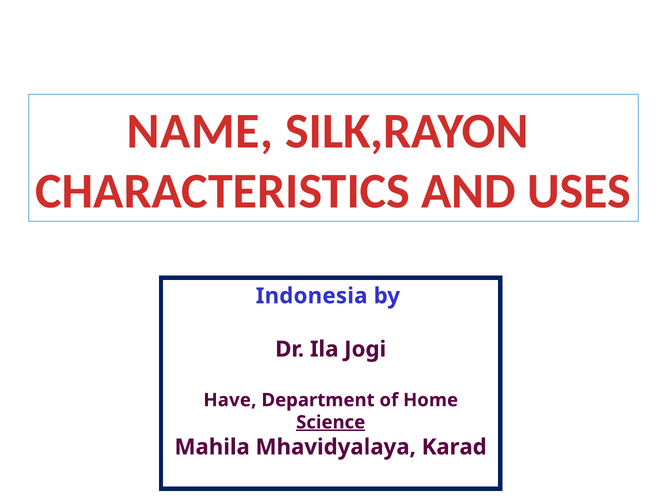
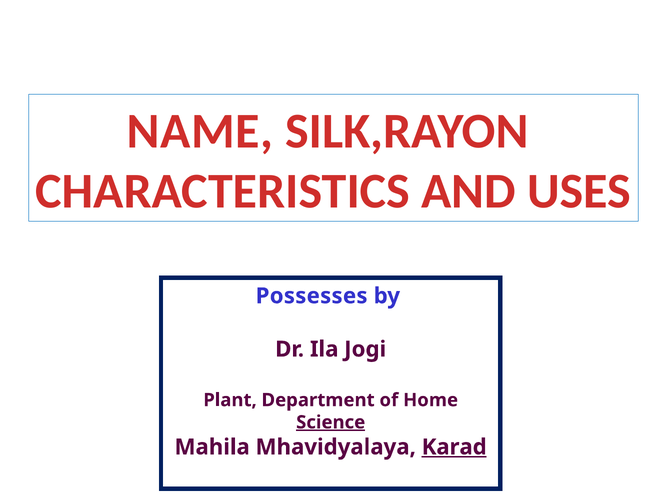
Indonesia: Indonesia -> Possesses
Have: Have -> Plant
Karad underline: none -> present
